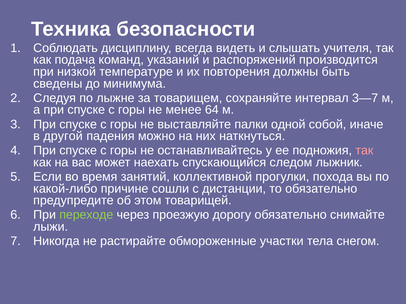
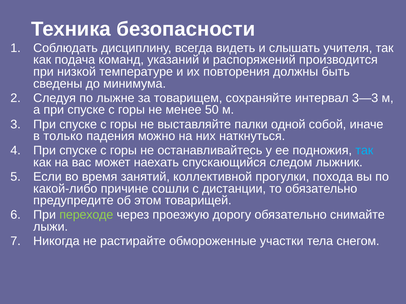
3—7: 3—7 -> 3—3
64: 64 -> 50
другой: другой -> только
так at (364, 151) colour: pink -> light blue
